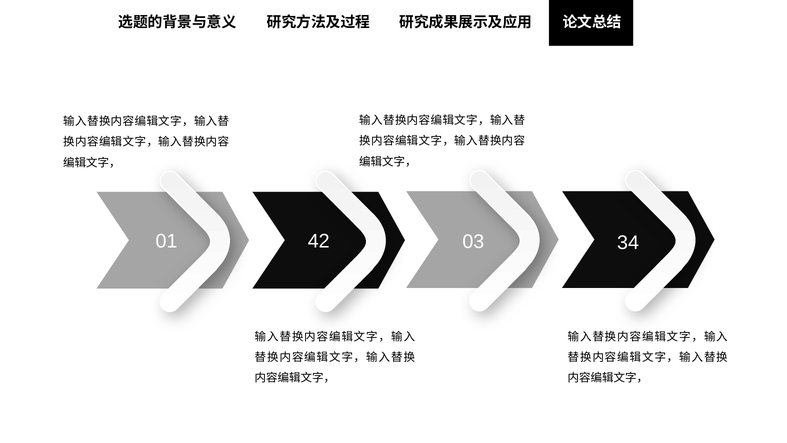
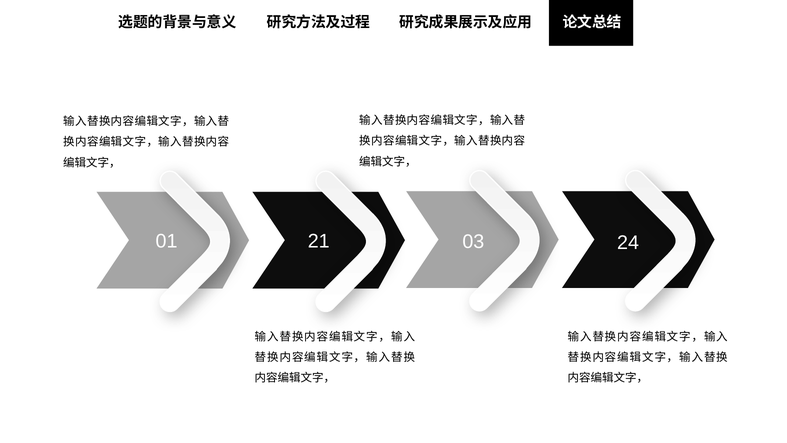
42: 42 -> 21
34: 34 -> 24
